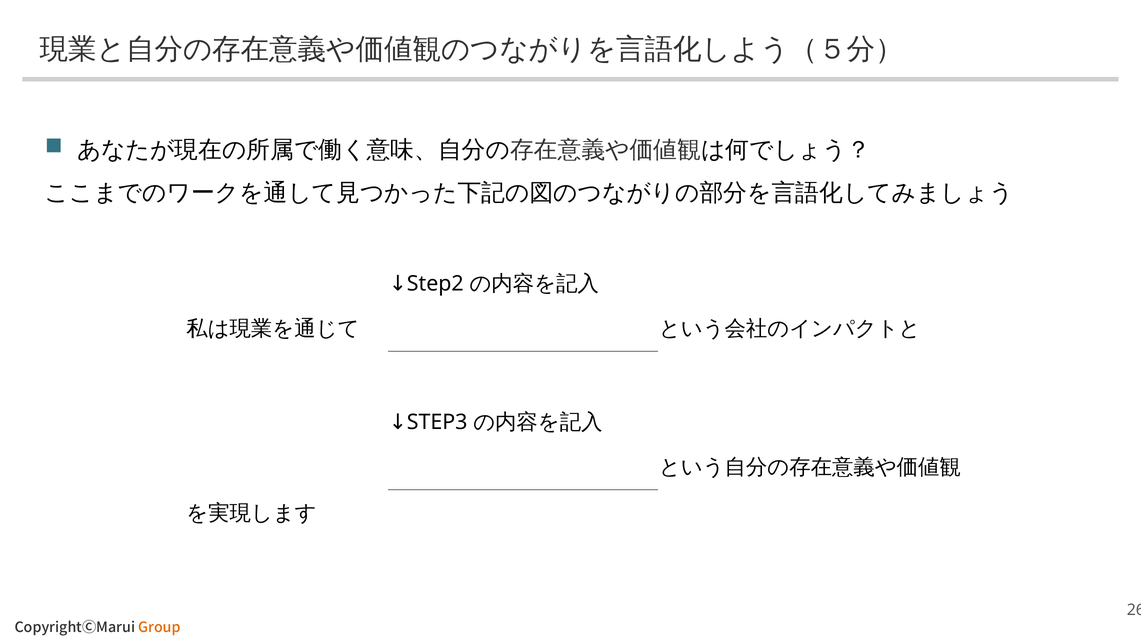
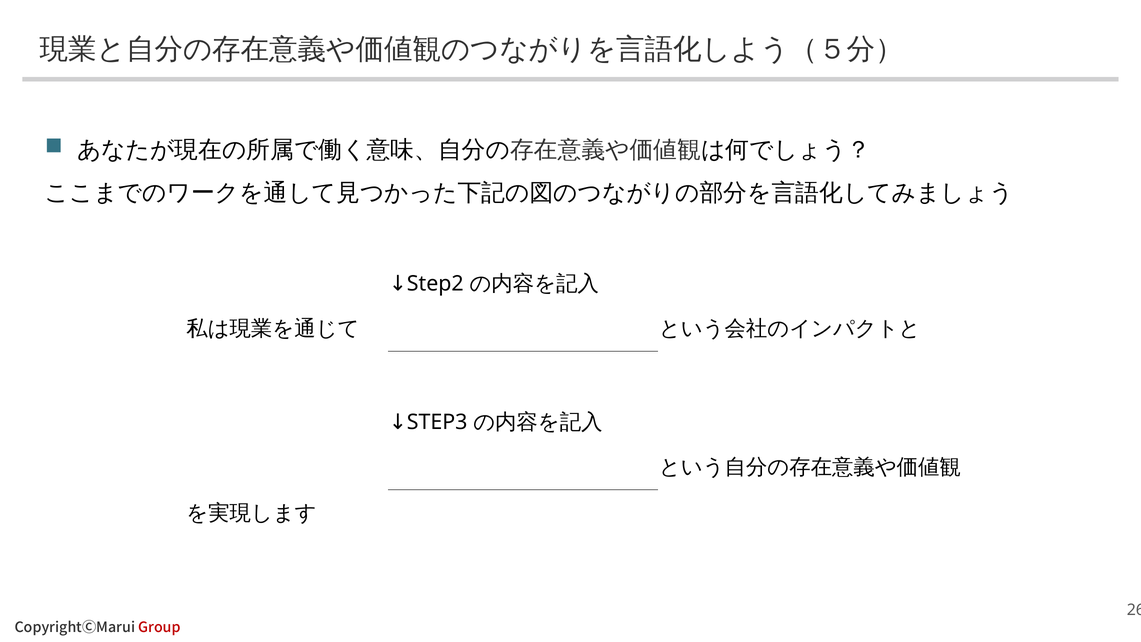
Group colour: orange -> red
